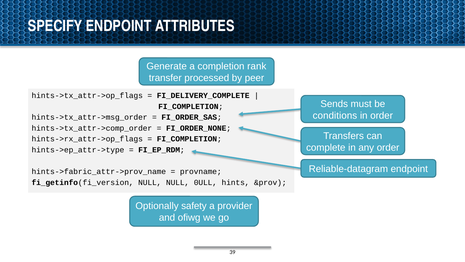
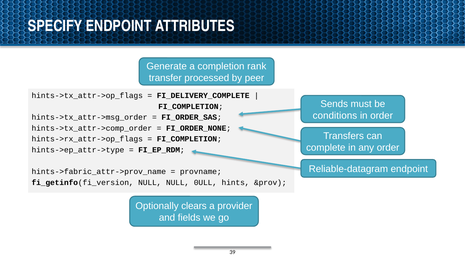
safety: safety -> clears
ofiwg: ofiwg -> fields
